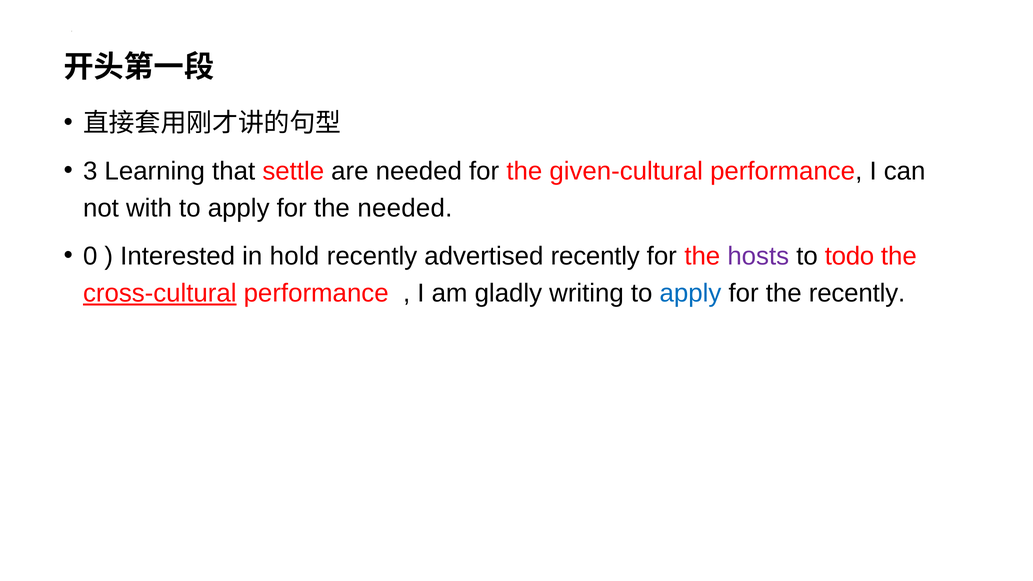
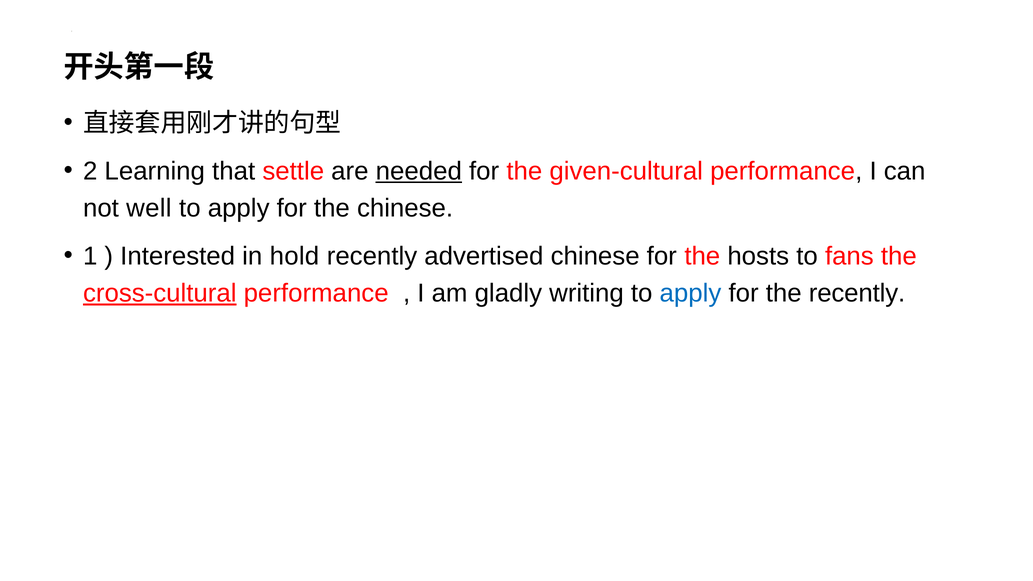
3: 3 -> 2
needed at (419, 171) underline: none -> present
with: with -> well
the needed: needed -> chinese
0: 0 -> 1
advertised recently: recently -> chinese
hosts colour: purple -> black
todo: todo -> fans
